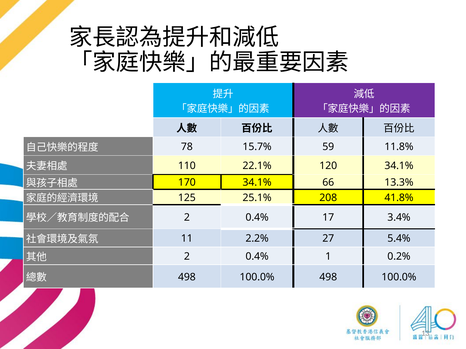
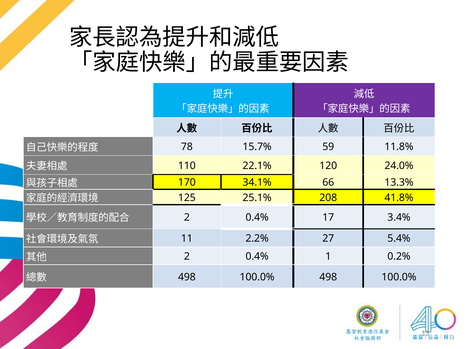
120 34.1%: 34.1% -> 24.0%
